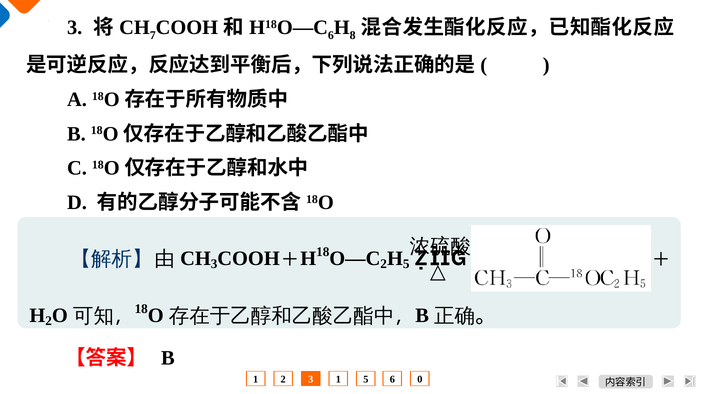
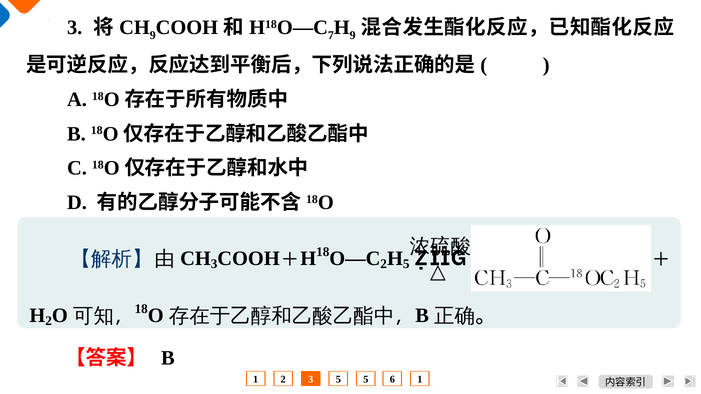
7 at (153, 36): 7 -> 9
6 at (331, 36): 6 -> 7
8 at (353, 36): 8 -> 9
2 1: 1 -> 5
3 0: 0 -> 1
